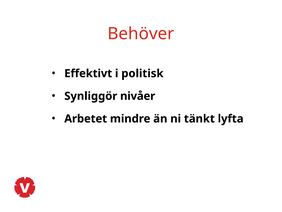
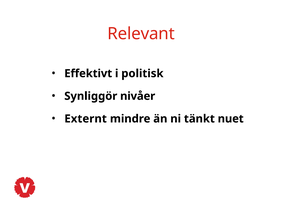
Behöver: Behöver -> Relevant
Arbetet: Arbetet -> Externt
lyfta: lyfta -> nuet
